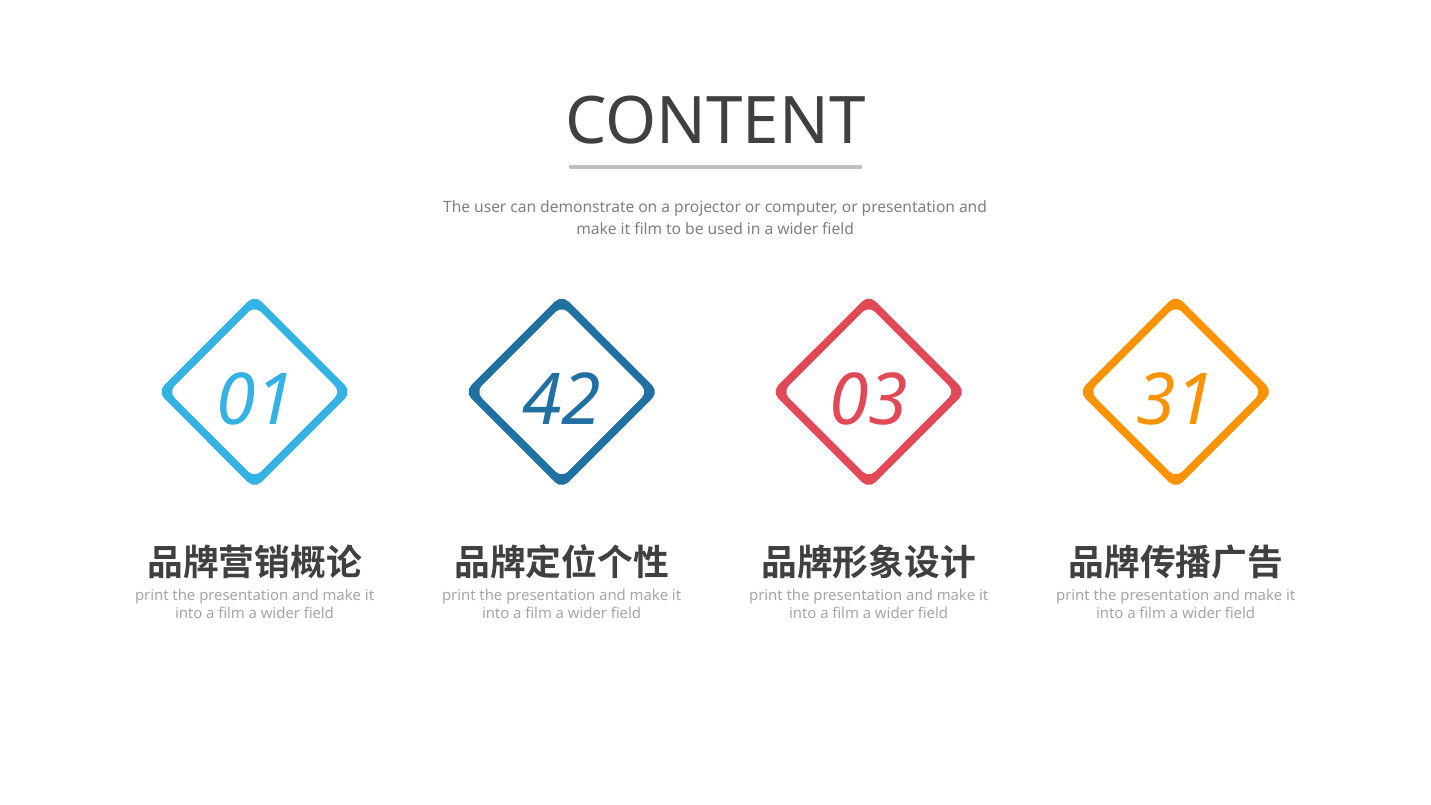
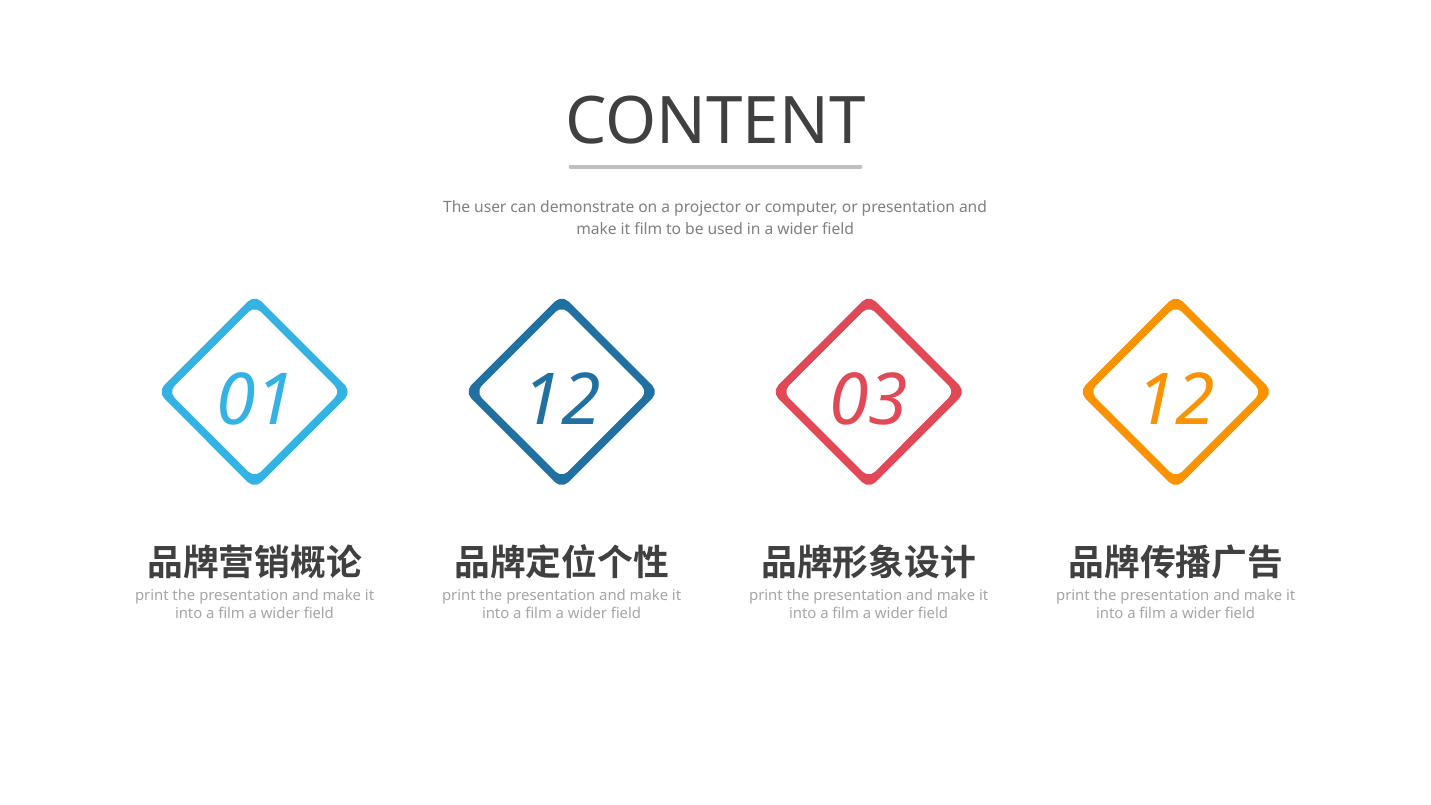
01 42: 42 -> 12
03 31: 31 -> 12
